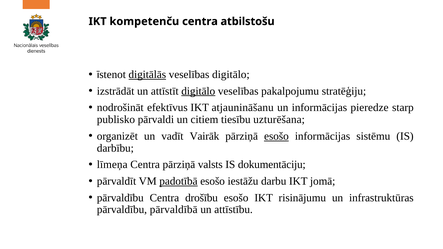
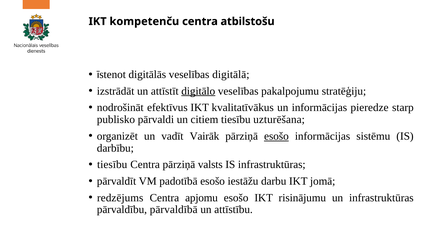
digitālās underline: present -> none
veselības digitālo: digitālo -> digitālā
atjaunināšanu: atjaunināšanu -> kvalitatīvākus
līmeņa at (112, 165): līmeņa -> tiesību
IS dokumentāciju: dokumentāciju -> infrastruktūras
padotībā underline: present -> none
pārvaldību at (120, 198): pārvaldību -> redzējums
drošību: drošību -> apjomu
